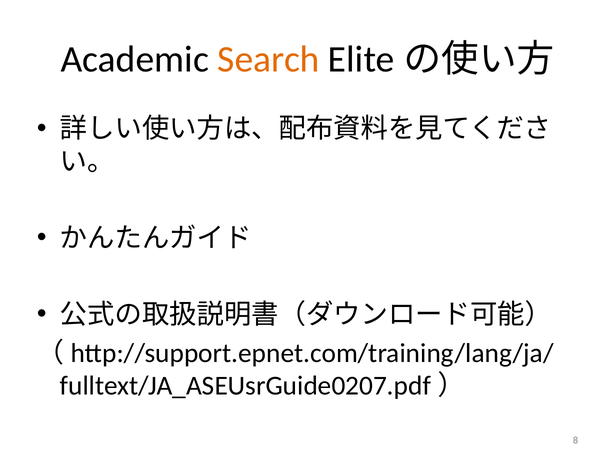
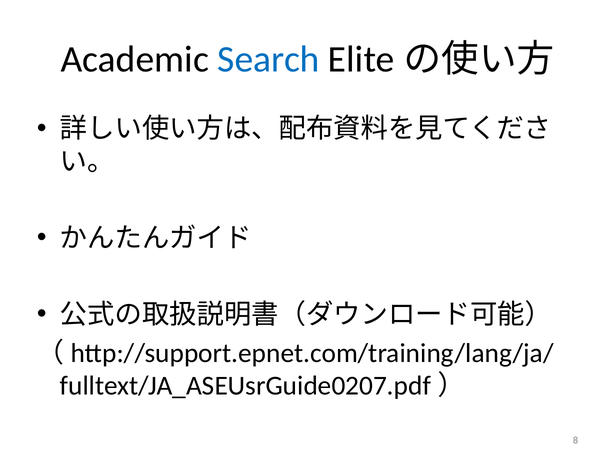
Search colour: orange -> blue
